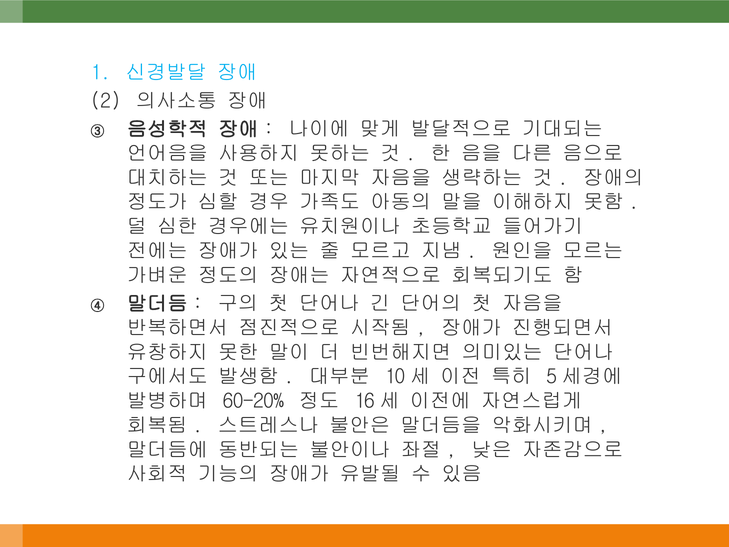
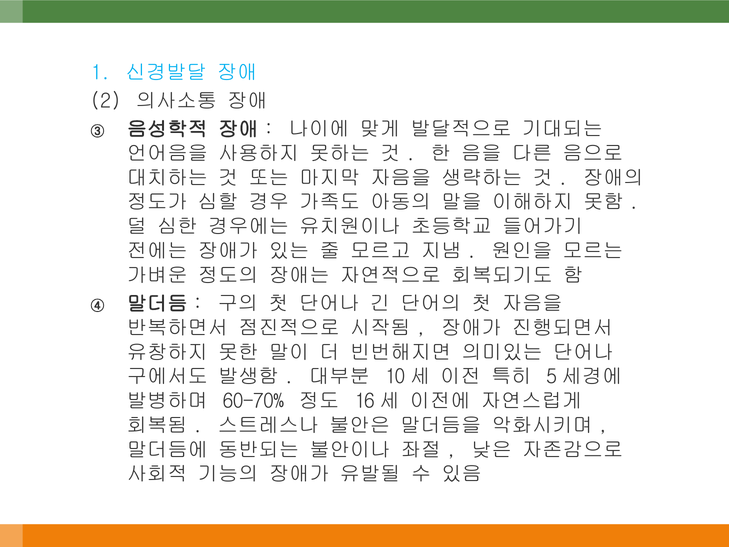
60-20%: 60-20% -> 60-70%
